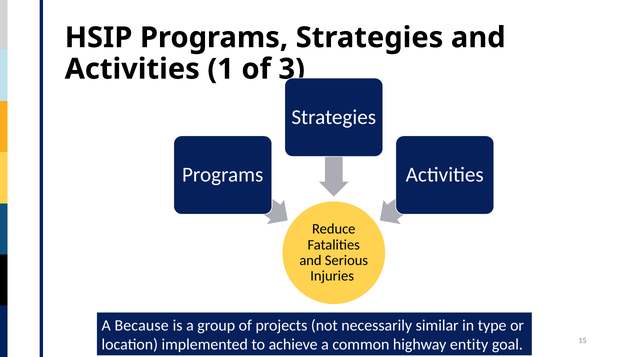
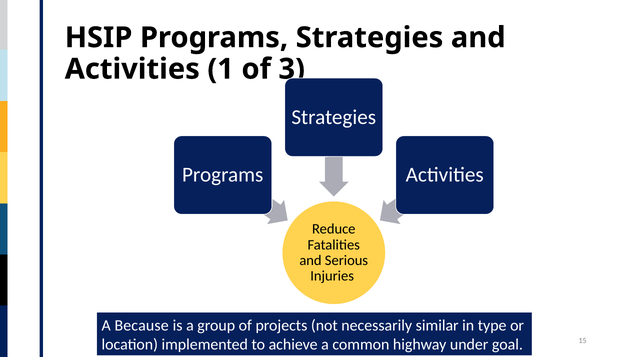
entity: entity -> under
